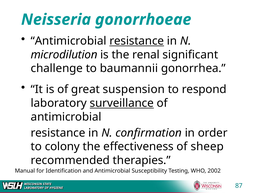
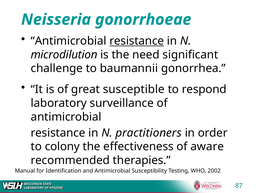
renal: renal -> need
suspension: suspension -> susceptible
surveillance underline: present -> none
confirmation: confirmation -> practitioners
sheep: sheep -> aware
